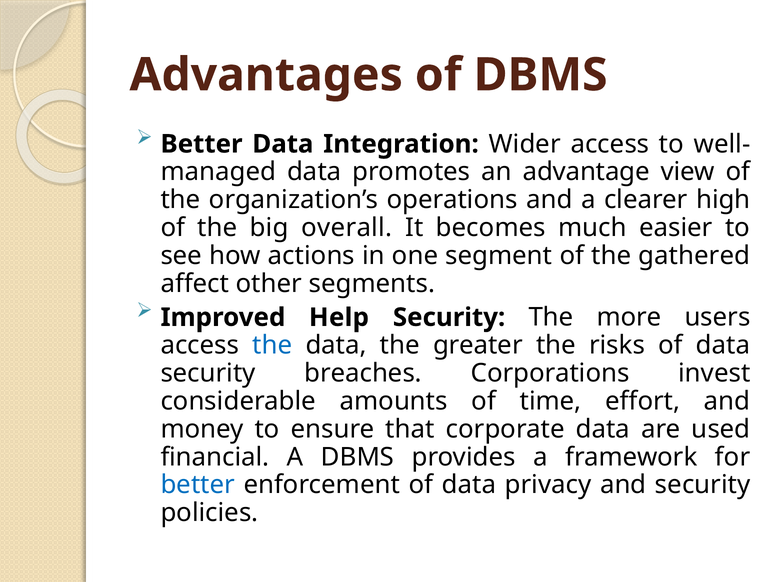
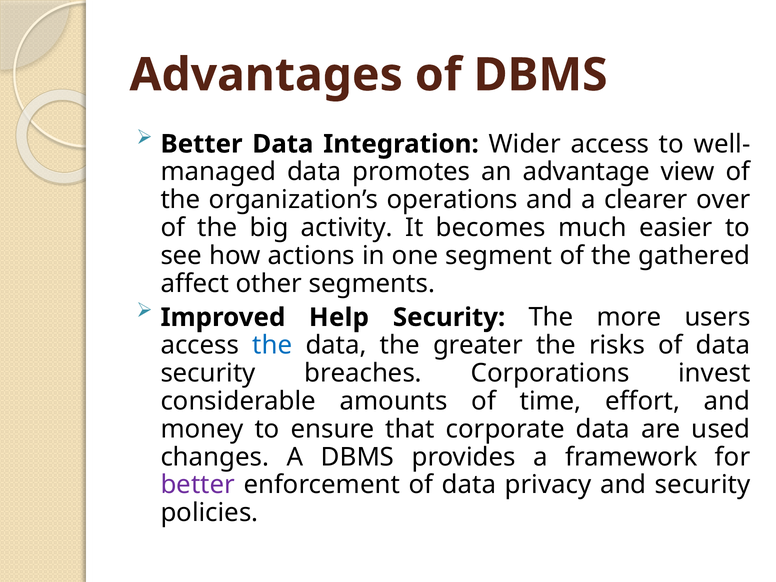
high: high -> over
overall: overall -> activity
financial: financial -> changes
better at (198, 485) colour: blue -> purple
